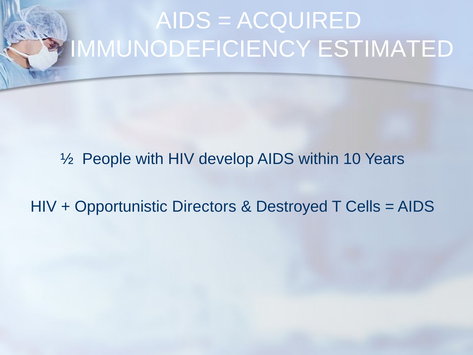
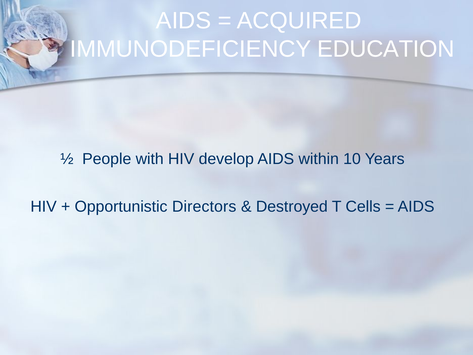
ESTIMATED: ESTIMATED -> EDUCATION
